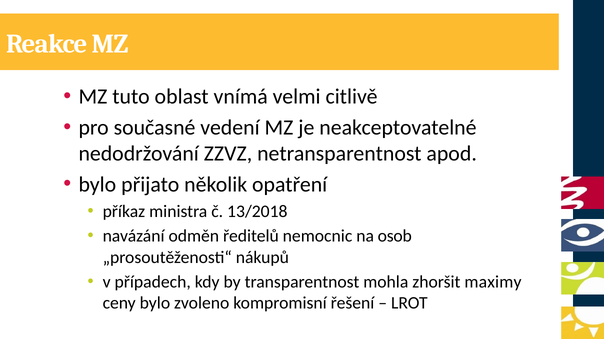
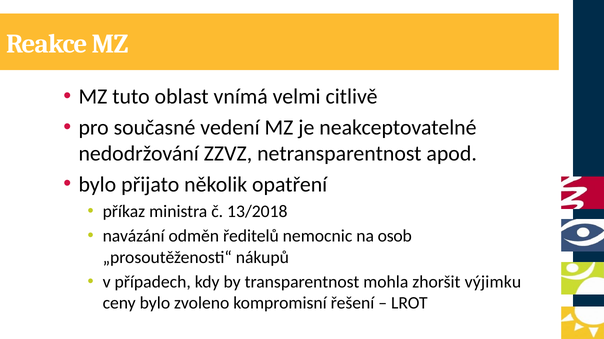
maximy: maximy -> výjimku
